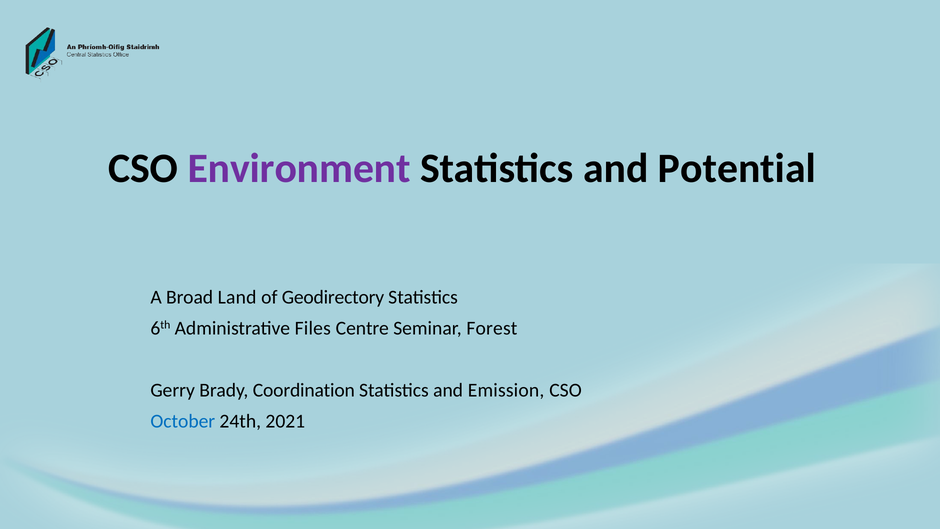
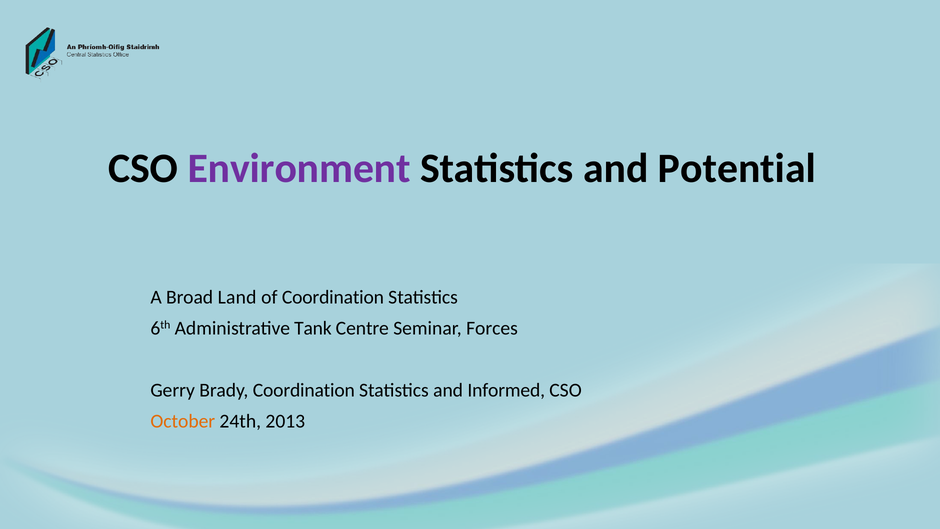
of Geodirectory: Geodirectory -> Coordination
Files: Files -> Tank
Forest: Forest -> Forces
Emission: Emission -> Informed
October colour: blue -> orange
2021: 2021 -> 2013
